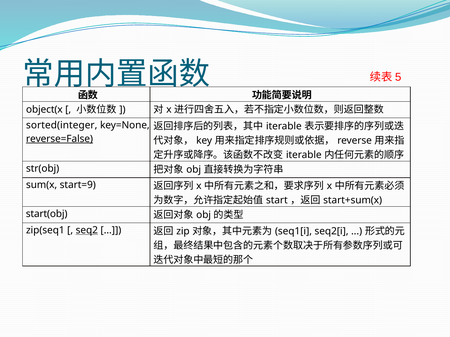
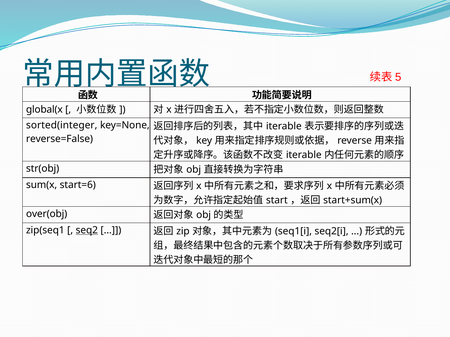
object(x: object(x -> global(x
reverse=False underline: present -> none
start=9: start=9 -> start=6
start(obj: start(obj -> over(obj
